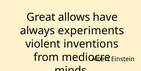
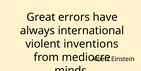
allows: allows -> errors
experiments: experiments -> international
